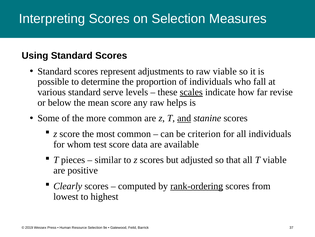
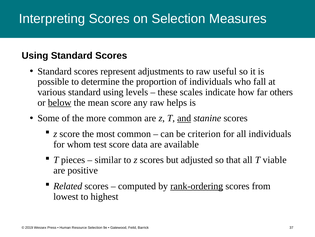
raw viable: viable -> useful
standard serve: serve -> using
scales underline: present -> none
revise: revise -> others
below underline: none -> present
Clearly: Clearly -> Related
